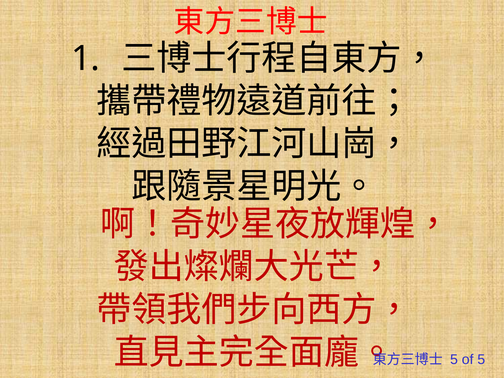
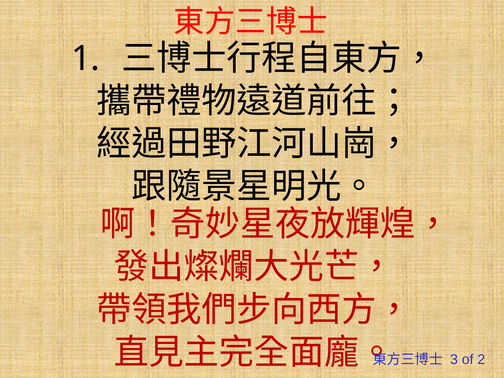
5 at (454, 360): 5 -> 3
of 5: 5 -> 2
